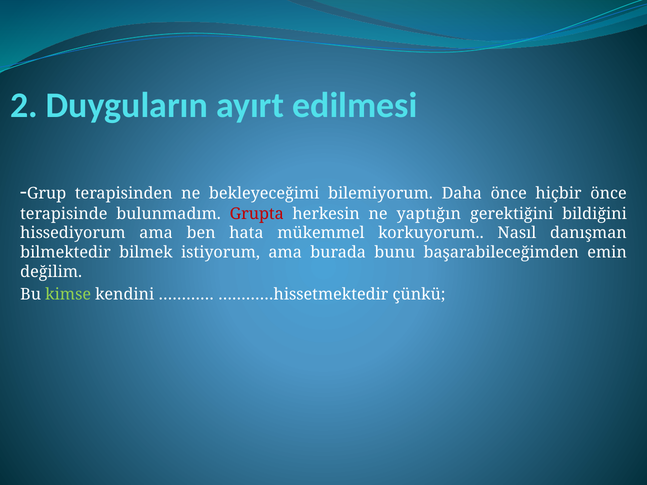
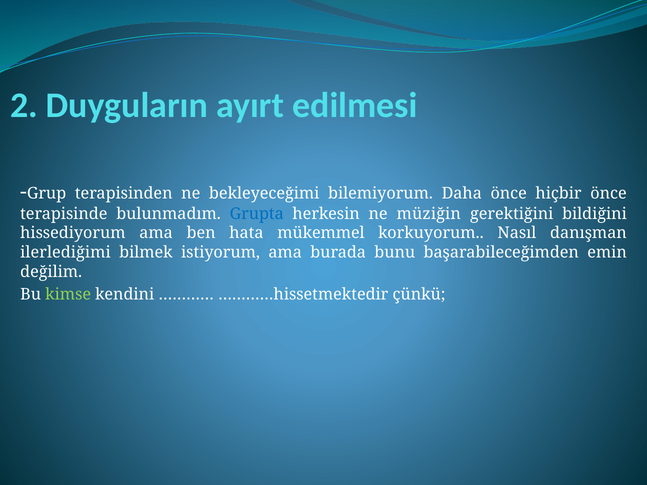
Grupta colour: red -> blue
yaptığın: yaptığın -> müziğin
bilmektedir: bilmektedir -> ilerlediğimi
